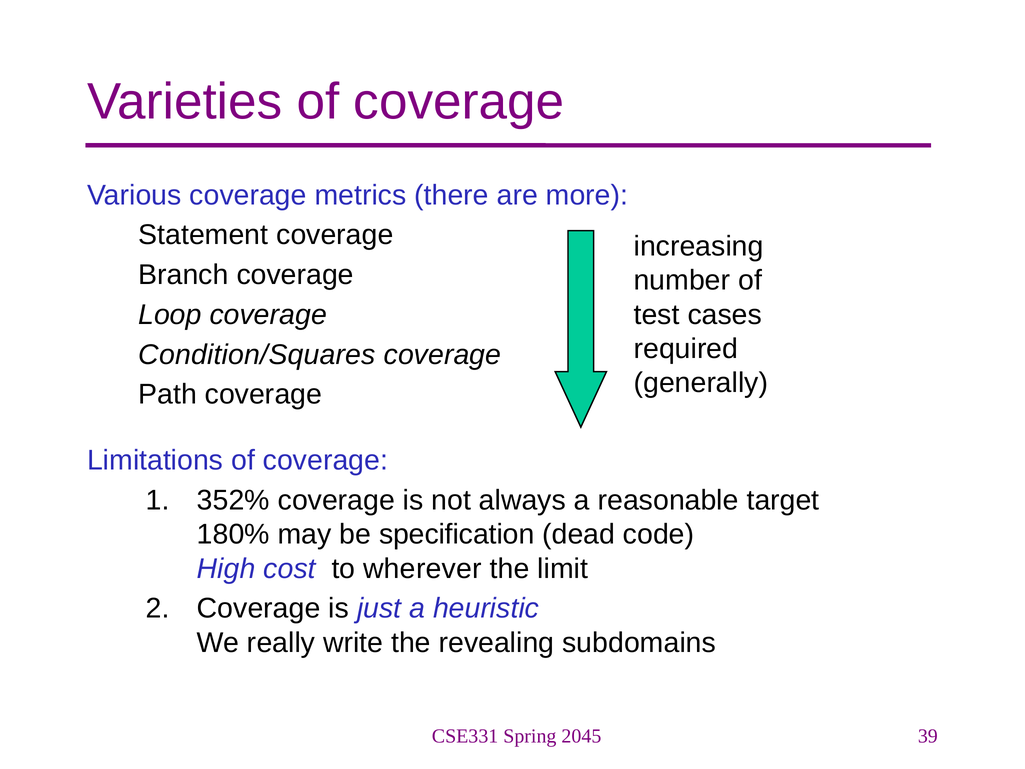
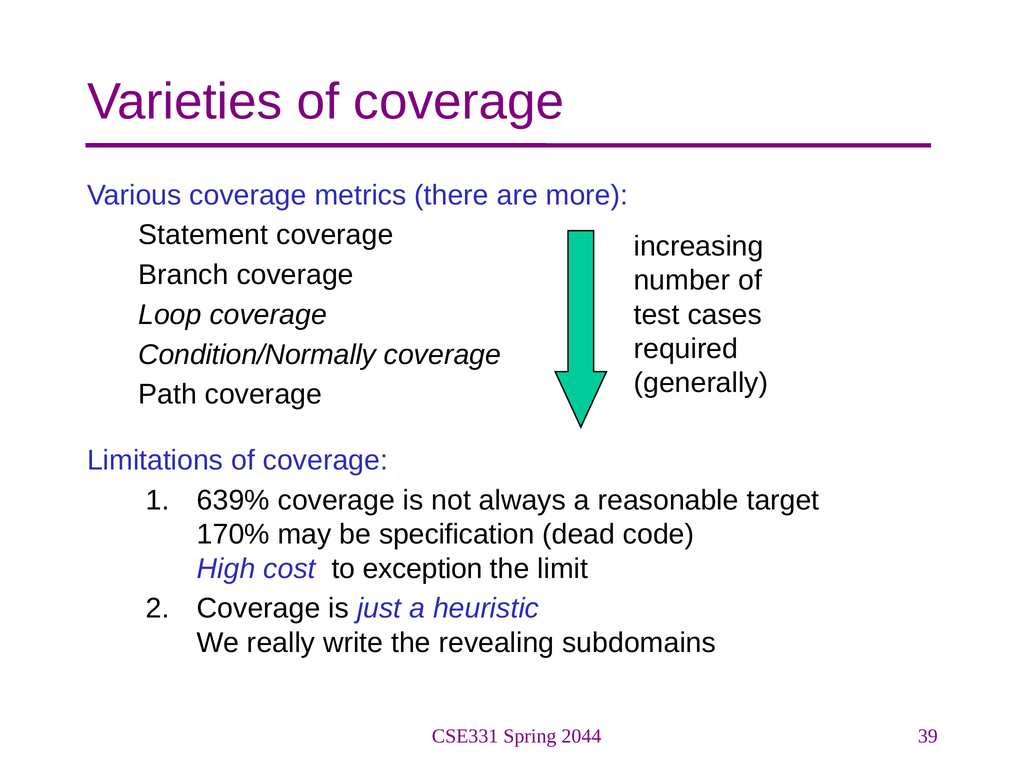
Condition/Squares: Condition/Squares -> Condition/Normally
352%: 352% -> 639%
180%: 180% -> 170%
wherever: wherever -> exception
2045: 2045 -> 2044
